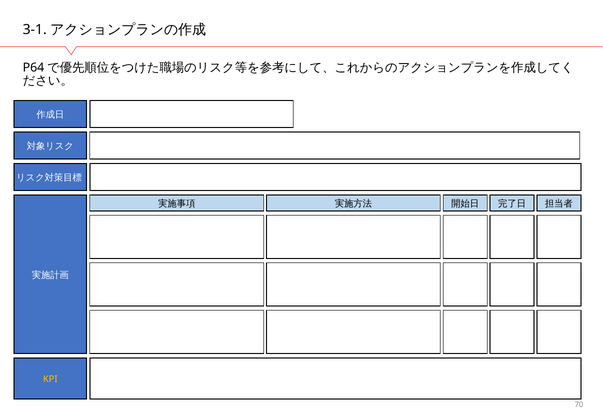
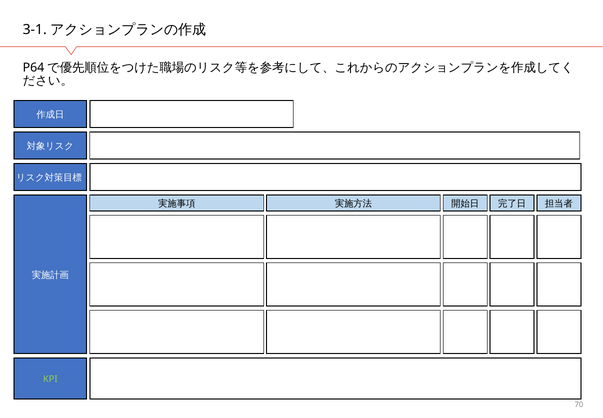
KPI colour: yellow -> light green
